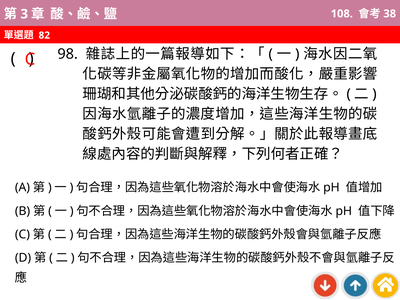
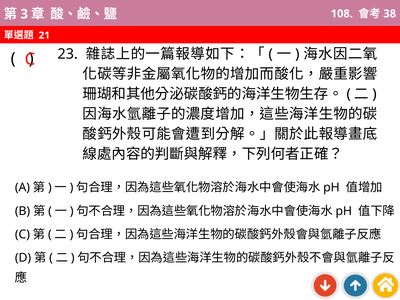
82: 82 -> 21
98: 98 -> 23
